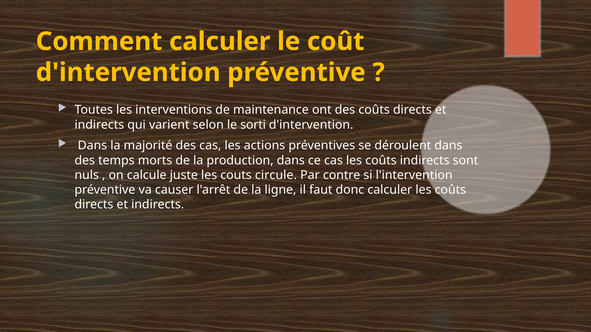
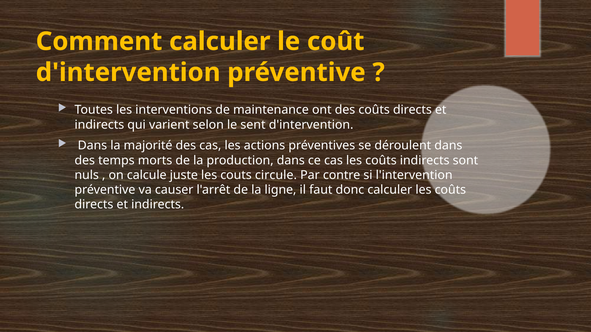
sorti: sorti -> sent
